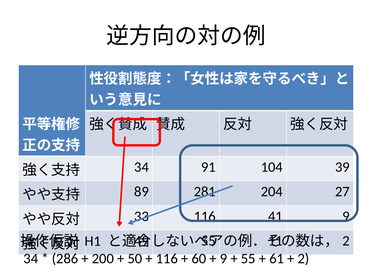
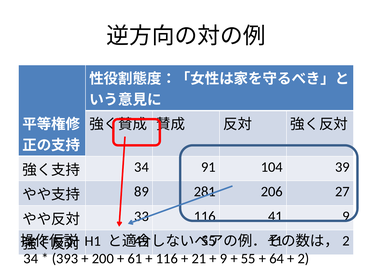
204: 204 -> 206
286: 286 -> 393
50: 50 -> 61
60: 60 -> 21
61: 61 -> 64
